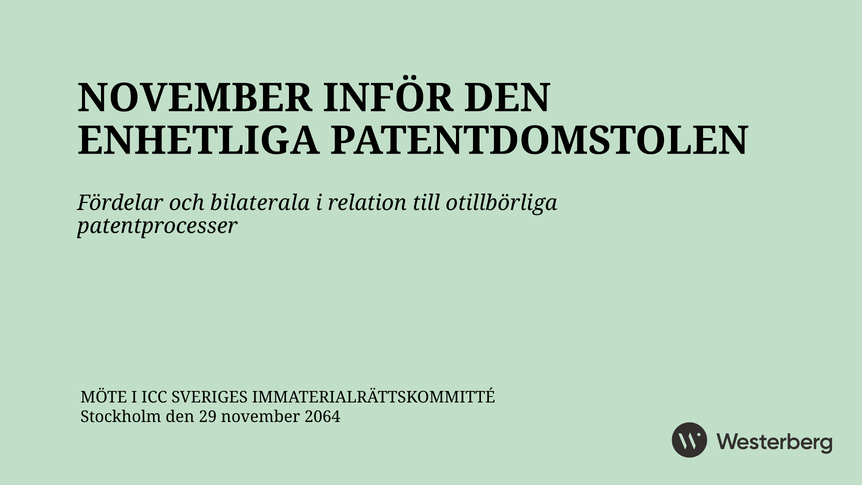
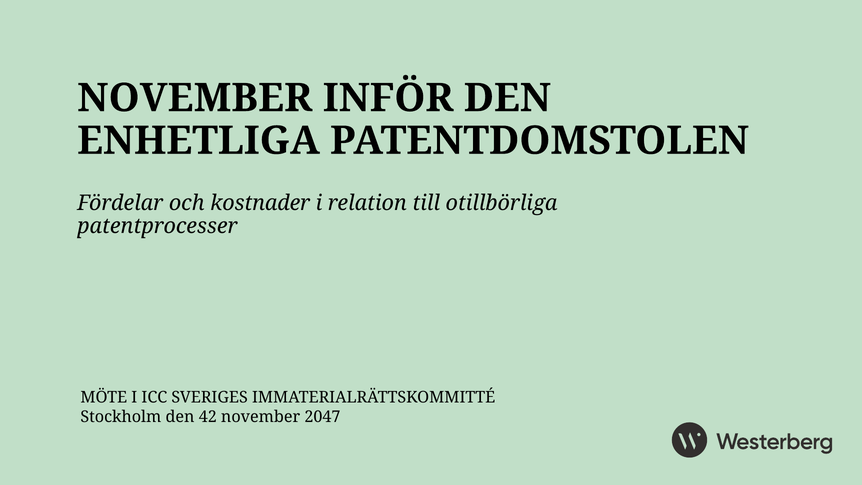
bilaterala: bilaterala -> kostnader
29: 29 -> 42
2064: 2064 -> 2047
